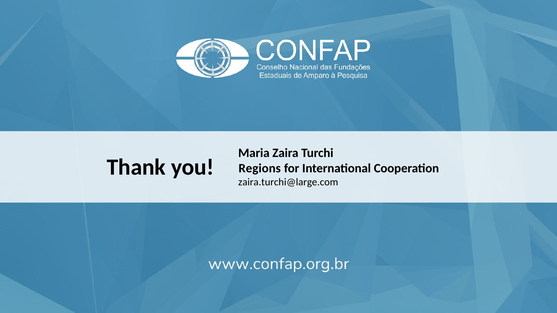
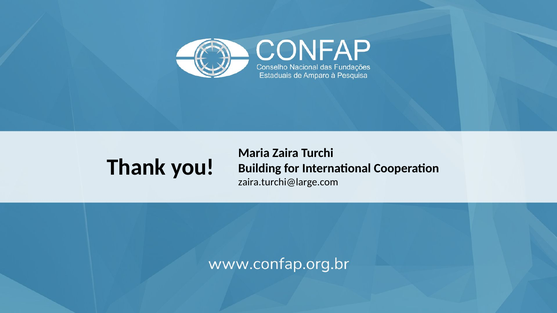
Regions: Regions -> Building
